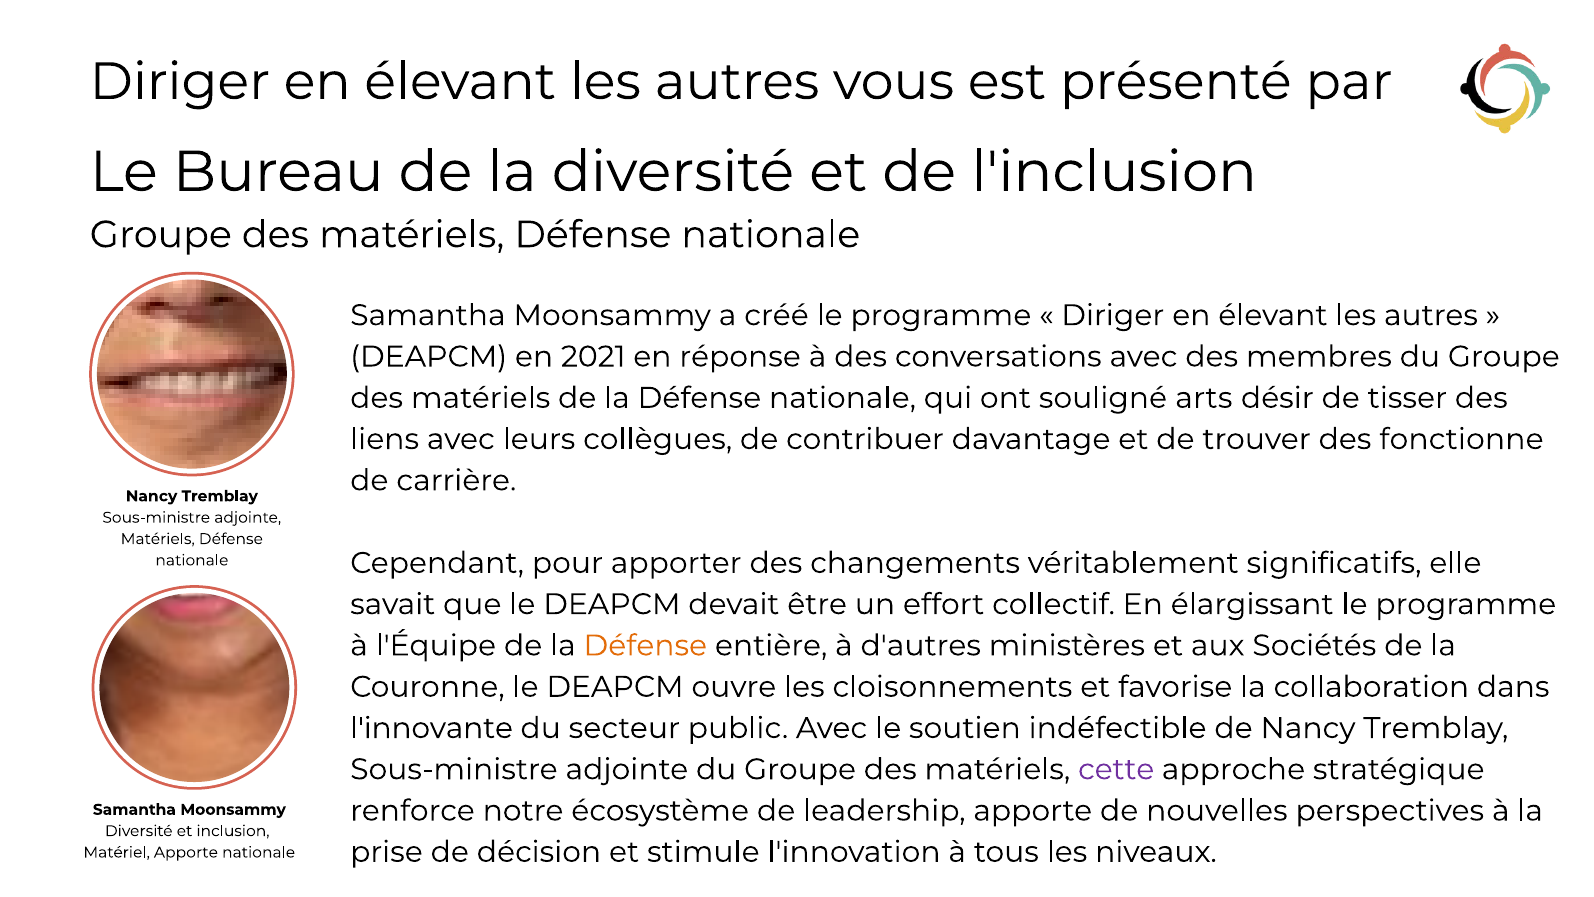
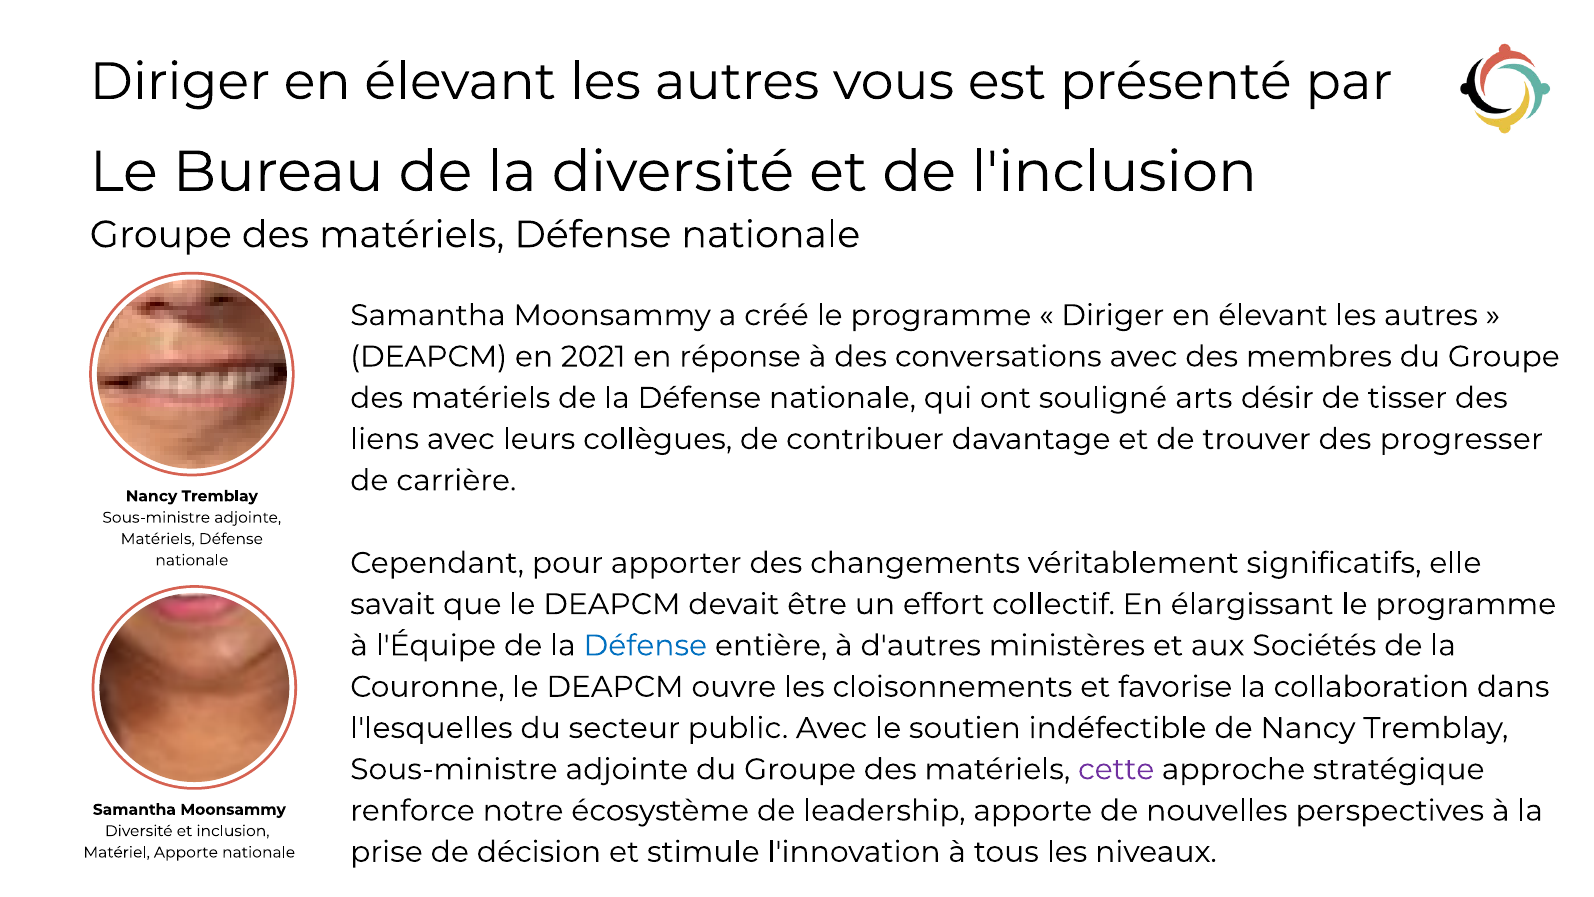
fonctionne: fonctionne -> progresser
Défense at (645, 645) colour: orange -> blue
l'innovante: l'innovante -> l'lesquelles
